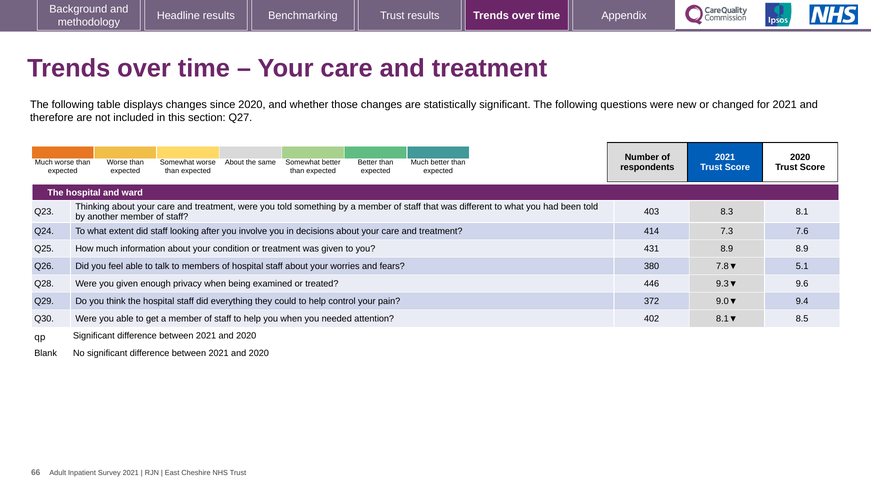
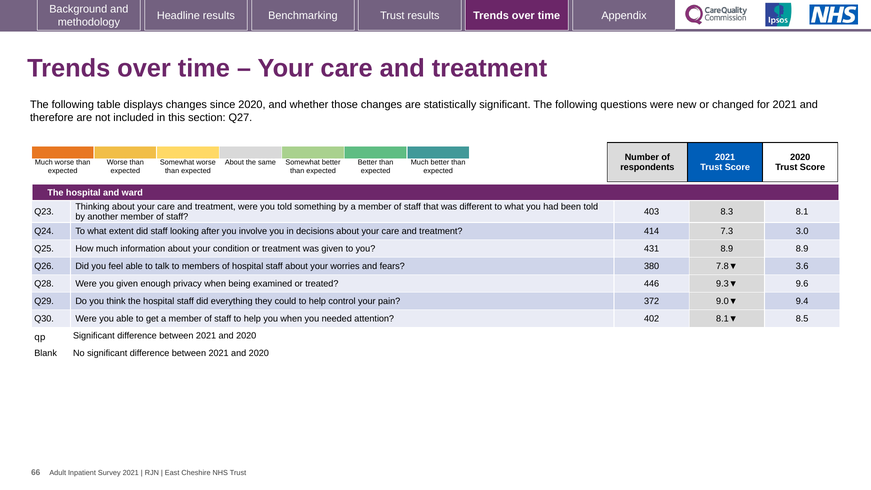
7.6: 7.6 -> 3.0
5.1: 5.1 -> 3.6
